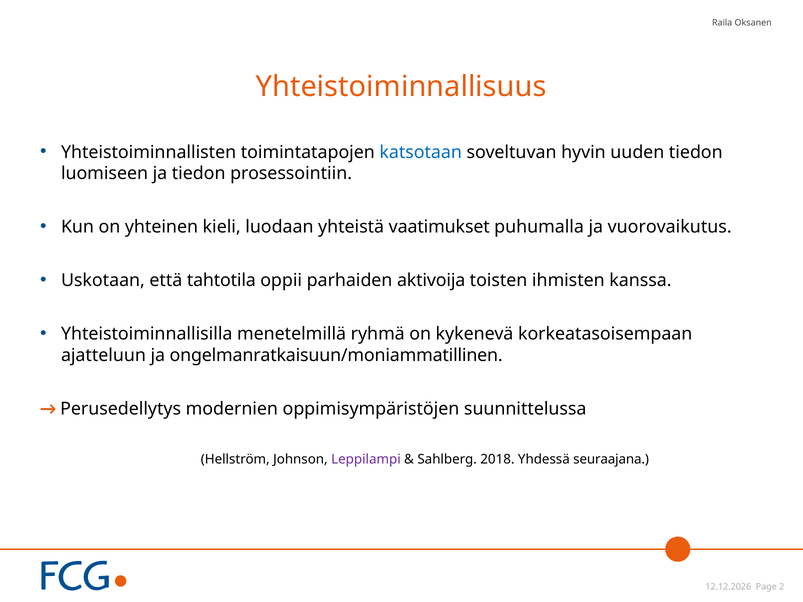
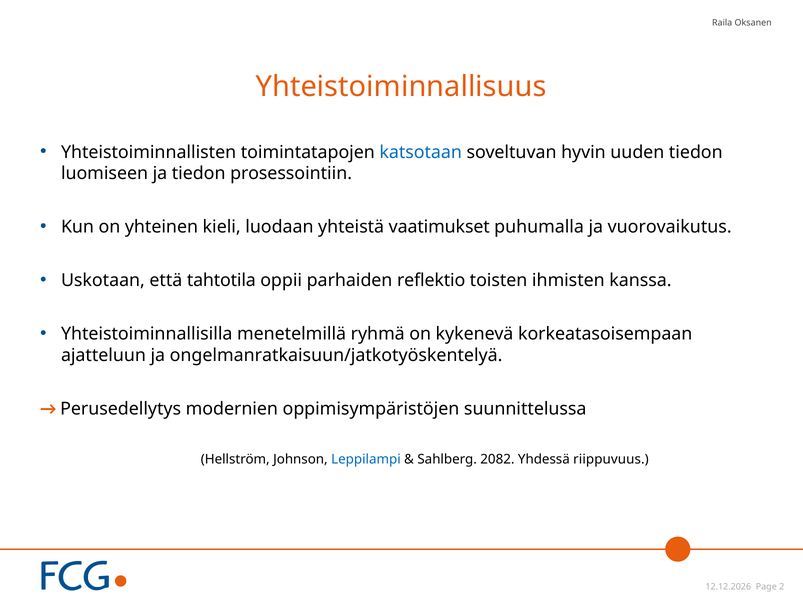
aktivoija: aktivoija -> reflektio
ongelmanratkaisuun/moniammatillinen: ongelmanratkaisuun/moniammatillinen -> ongelmanratkaisuun/jatkotyöskentelyä
Leppilampi colour: purple -> blue
2018: 2018 -> 2082
seuraajana: seuraajana -> riippuvuus
